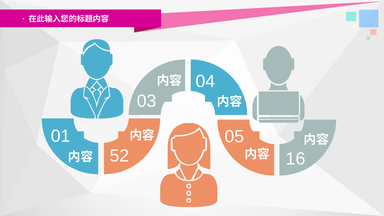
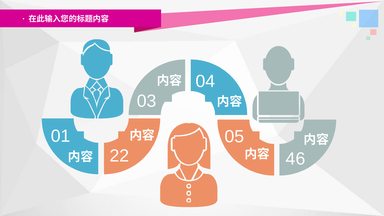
16: 16 -> 46
52: 52 -> 22
